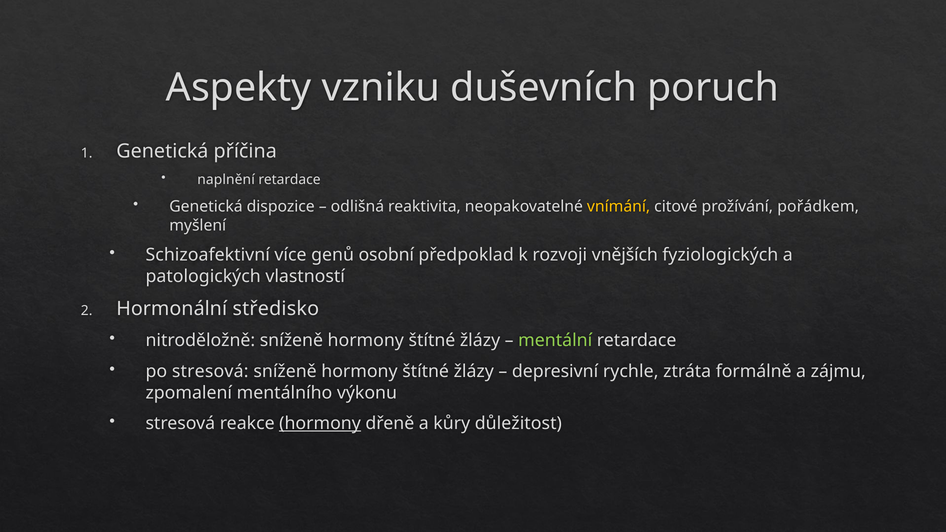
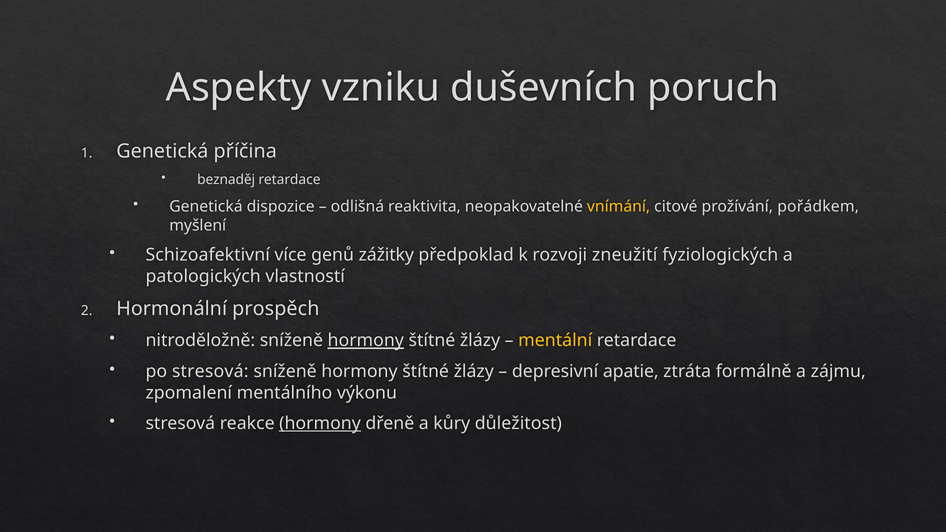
naplnění: naplnění -> beznaděj
osobní: osobní -> zážitky
vnějších: vnějších -> zneužití
středisko: středisko -> prospěch
hormony at (366, 341) underline: none -> present
mentální colour: light green -> yellow
rychle: rychle -> apatie
